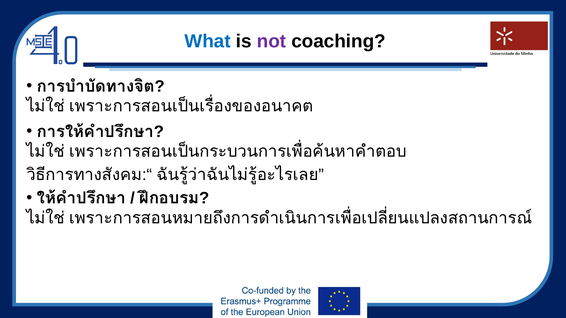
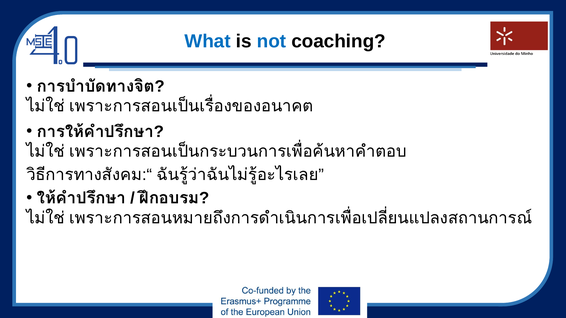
not colour: purple -> blue
